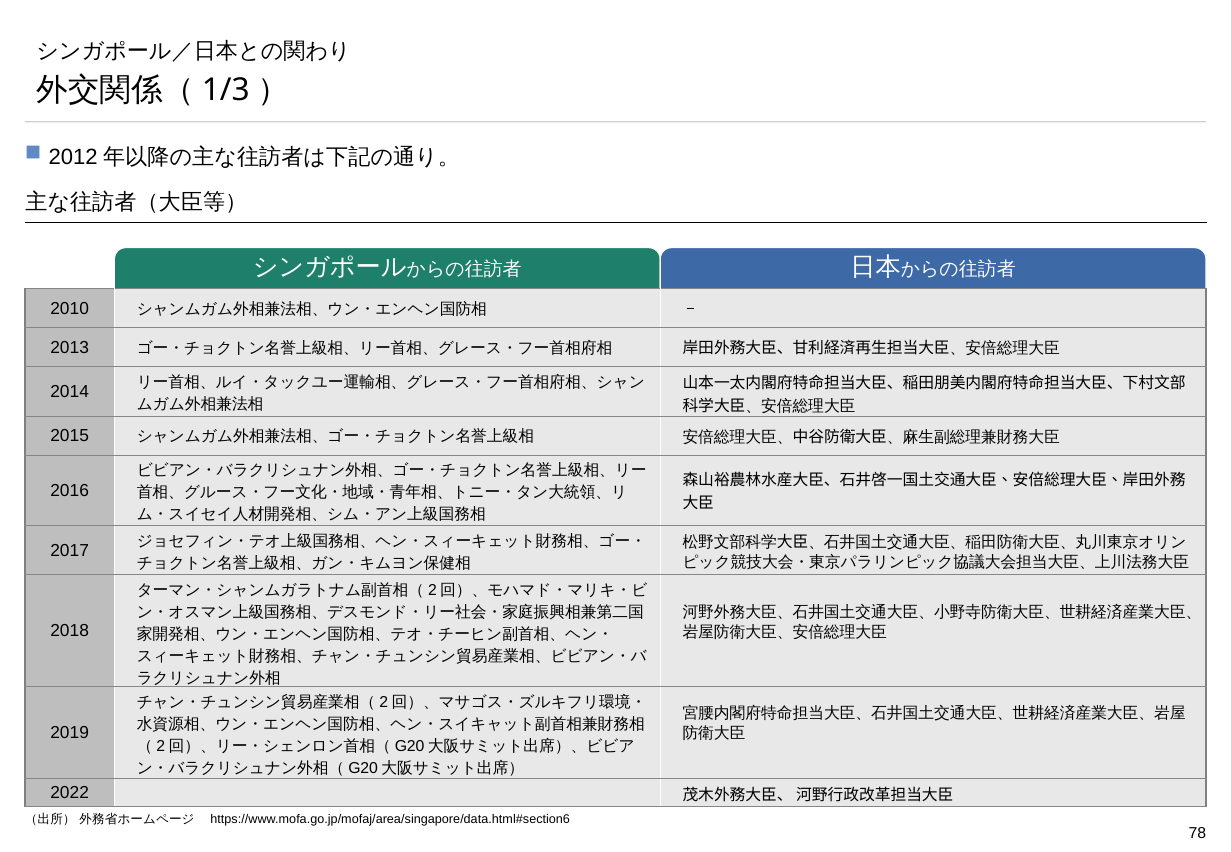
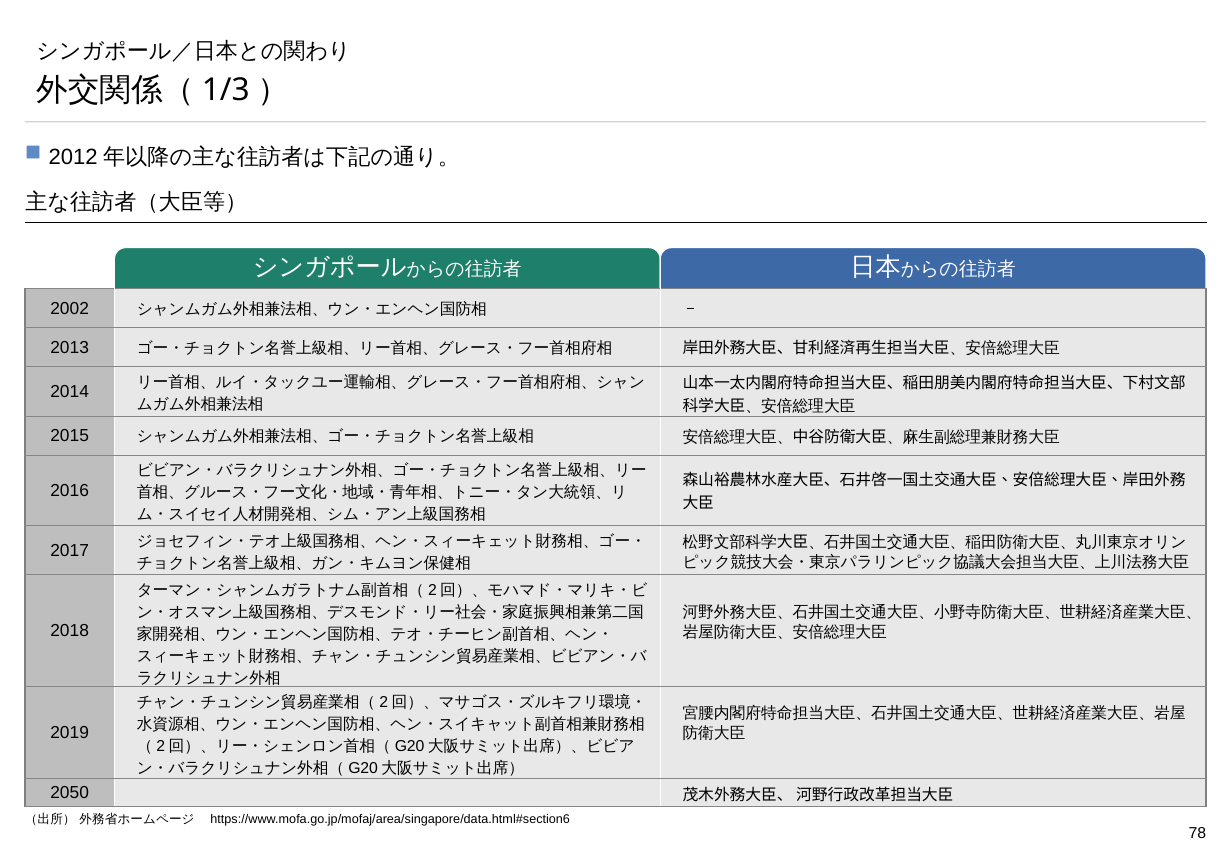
2010: 2010 -> 2002
2022: 2022 -> 2050
